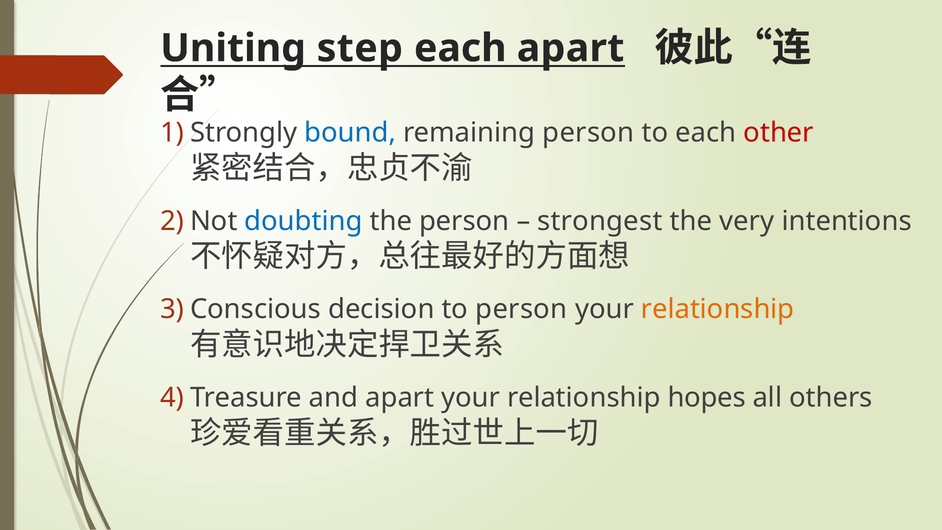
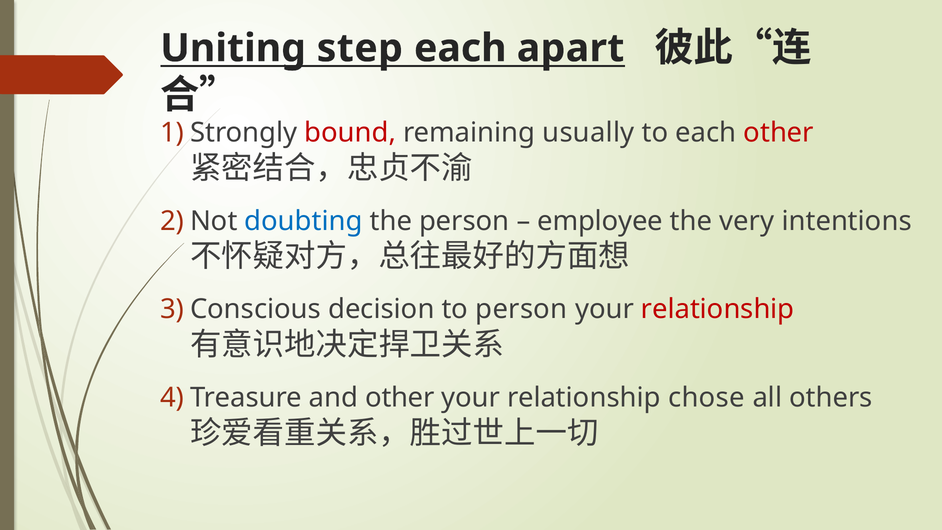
bound colour: blue -> red
remaining person: person -> usually
strongest: strongest -> employee
relationship at (718, 309) colour: orange -> red
and apart: apart -> other
hopes: hopes -> chose
